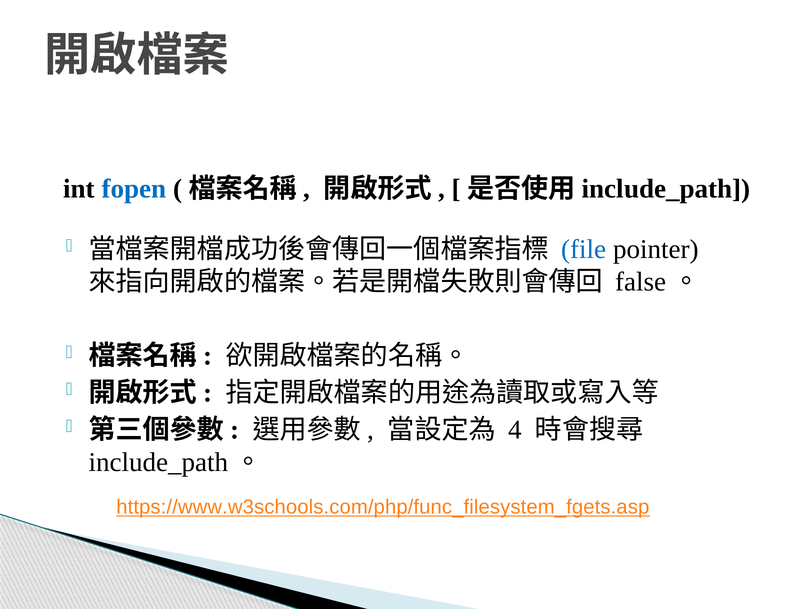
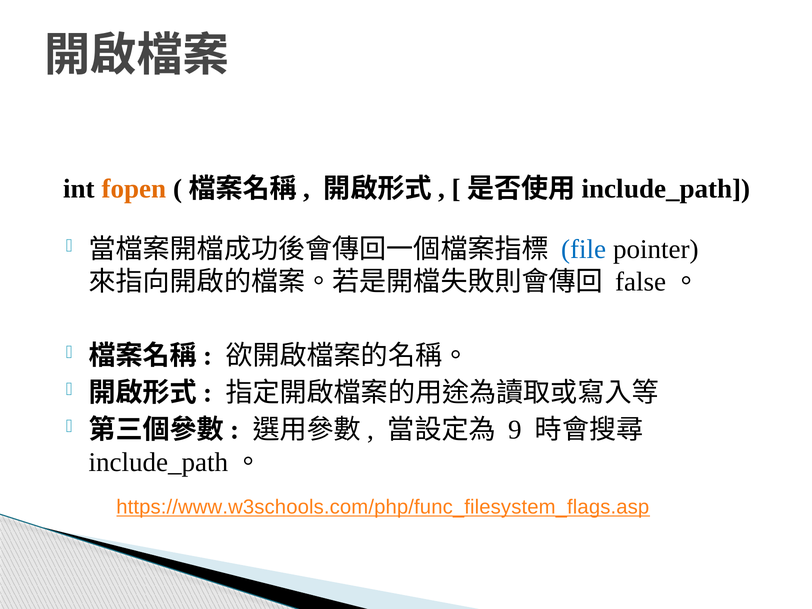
fopen colour: blue -> orange
4: 4 -> 9
https://www.w3schools.com/php/func_filesystem_fgets.asp: https://www.w3schools.com/php/func_filesystem_fgets.asp -> https://www.w3schools.com/php/func_filesystem_flags.asp
